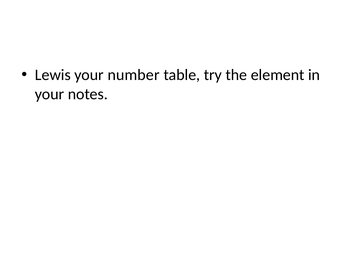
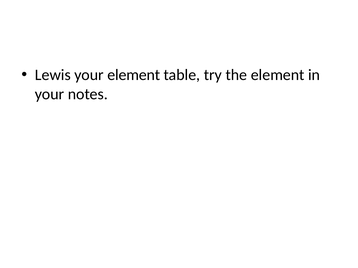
your number: number -> element
